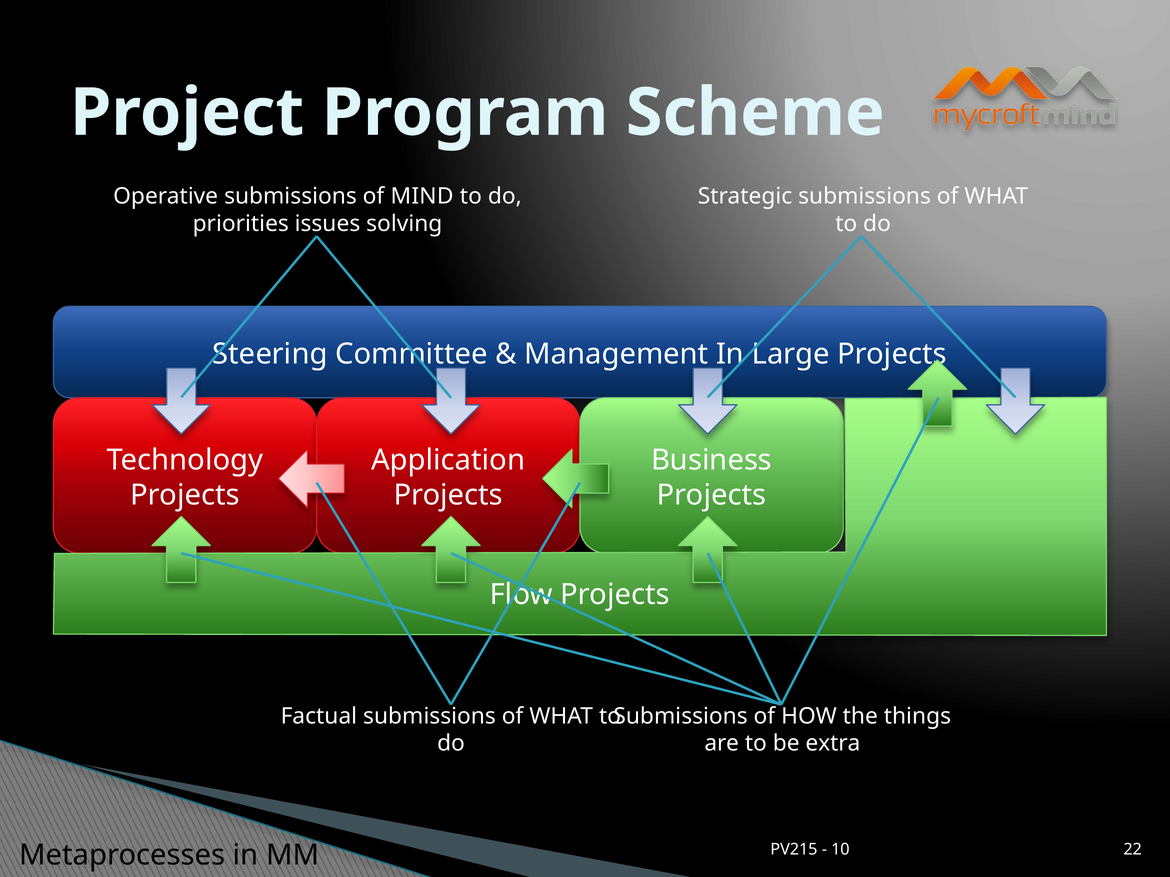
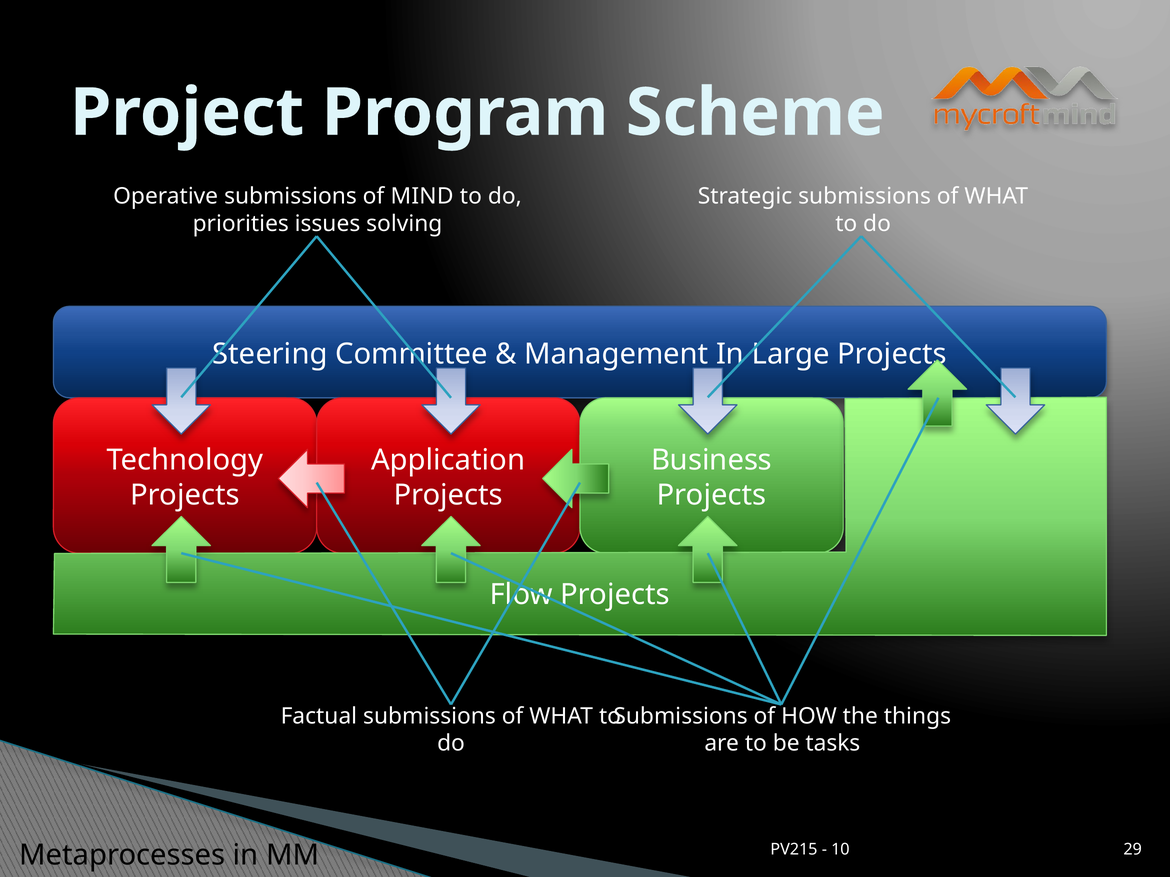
extra: extra -> tasks
22: 22 -> 29
